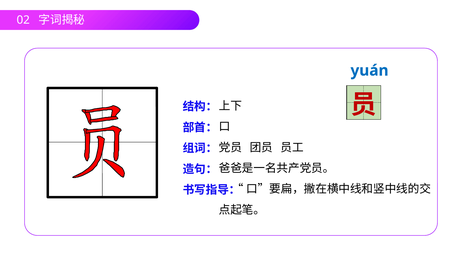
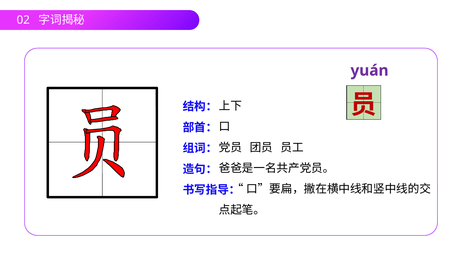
yuán colour: blue -> purple
